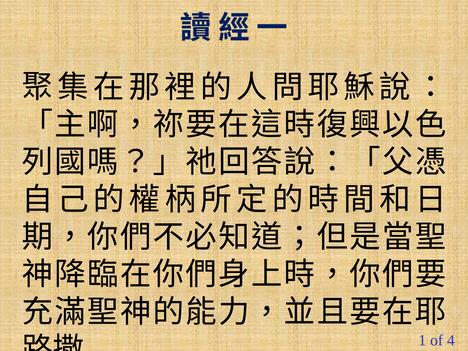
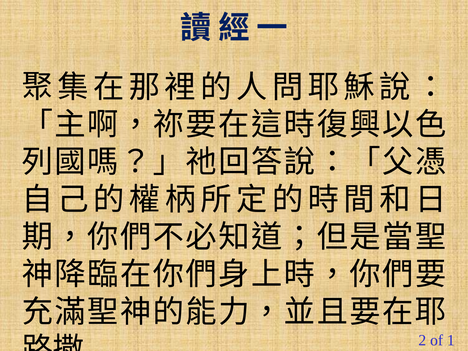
1: 1 -> 2
4: 4 -> 1
